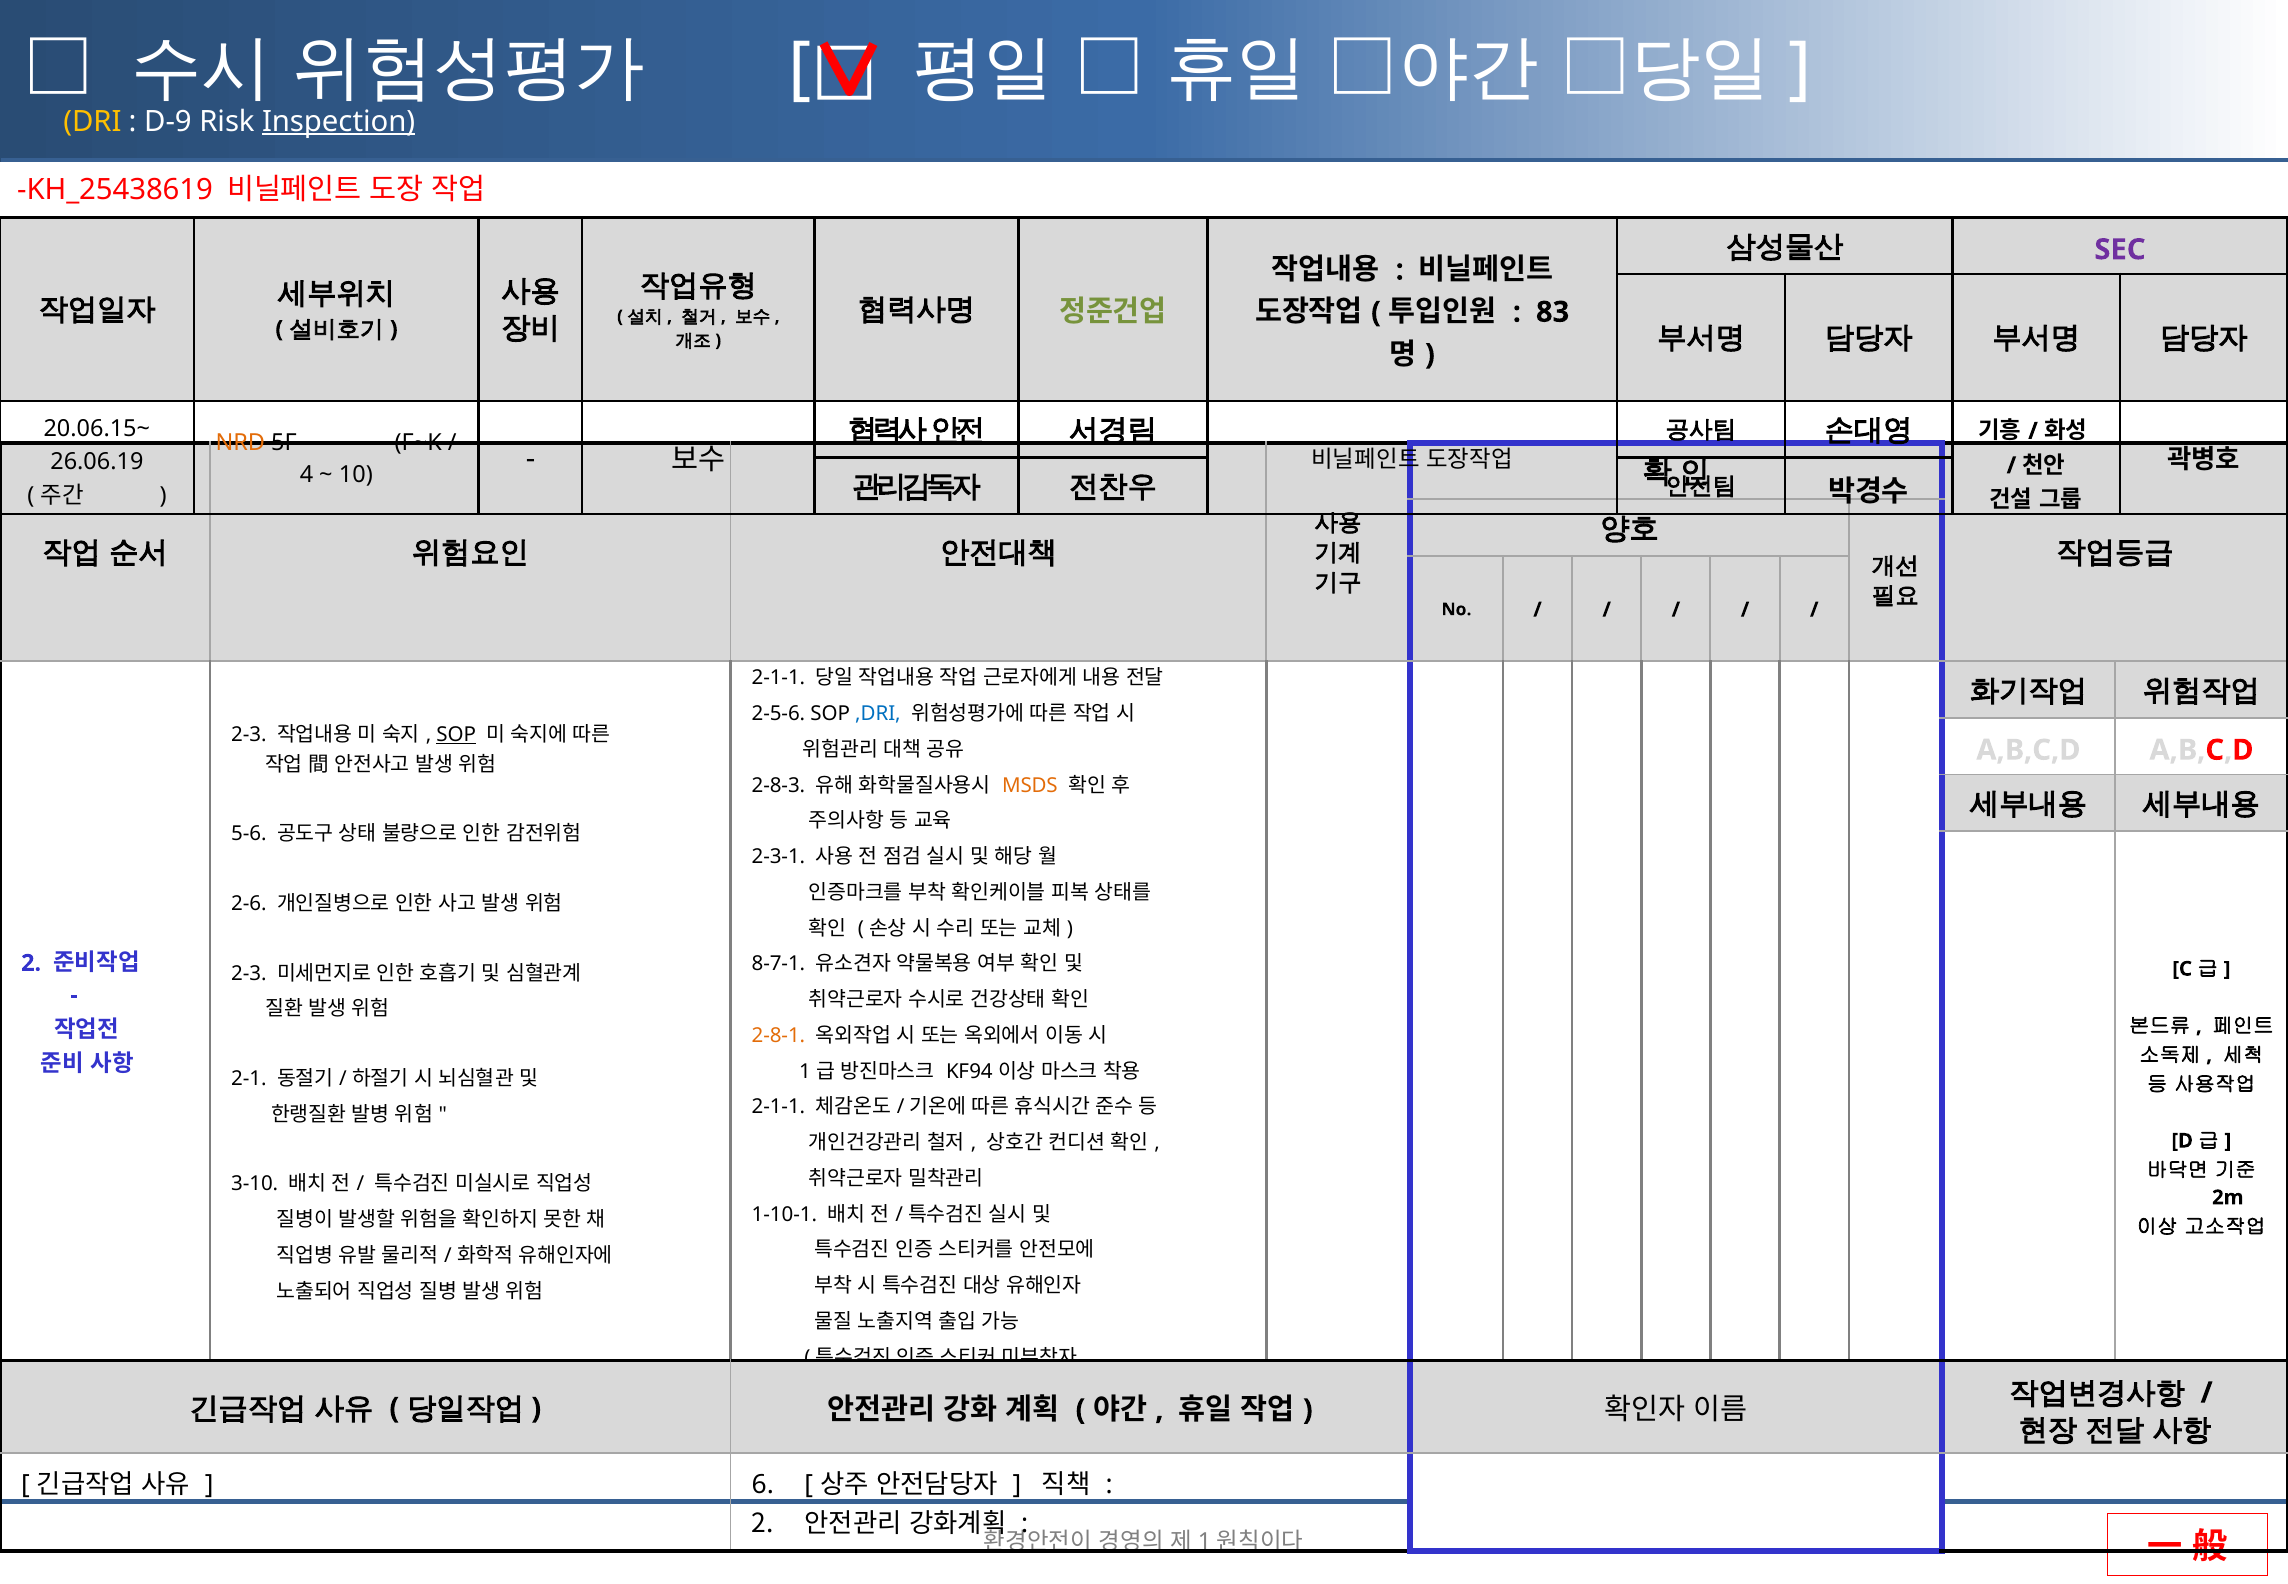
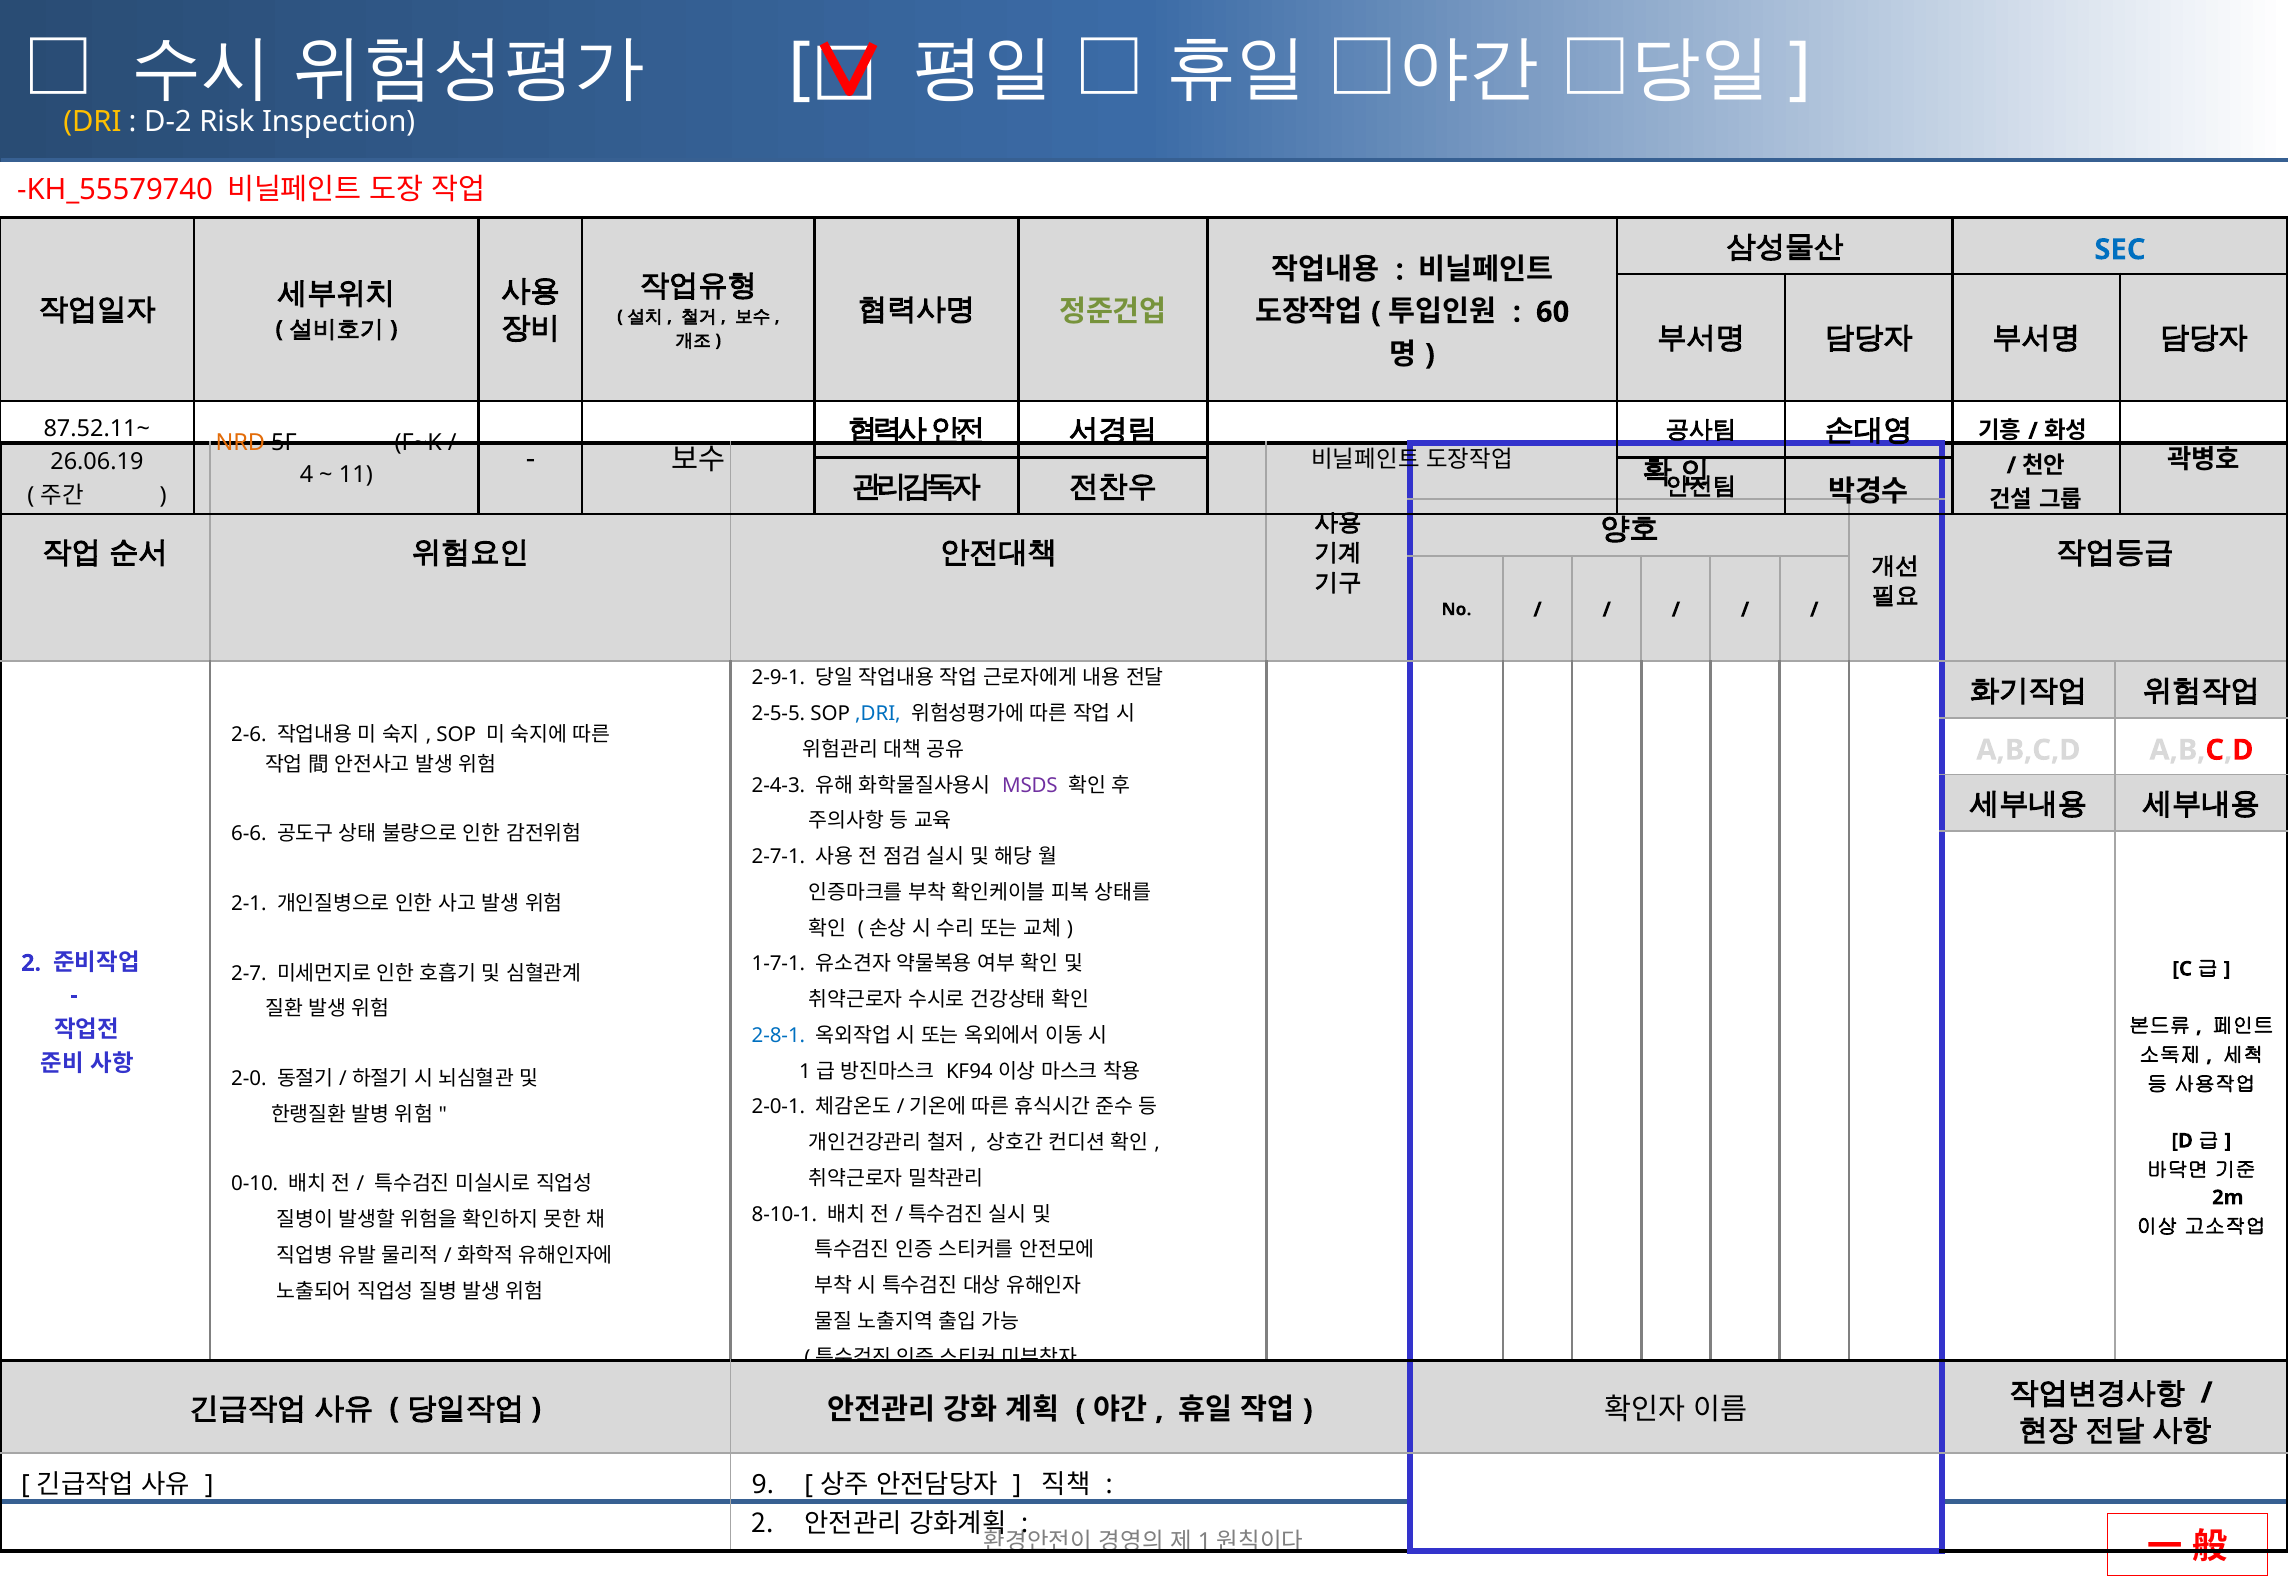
D-9: D-9 -> D-2
Inspection underline: present -> none
KH_25438619: KH_25438619 -> KH_55579740
SEC colour: purple -> blue
83: 83 -> 60
20.06.15~: 20.06.15~ -> 87.52.11~
10: 10 -> 11
2-1-1 at (778, 678): 2-1-1 -> 2-9-1
2-5-6: 2-5-6 -> 2-5-5
2-3 at (249, 735): 2-3 -> 2-6
SOP at (456, 735) underline: present -> none
2-8-3: 2-8-3 -> 2-4-3
MSDS colour: orange -> purple
5-6: 5-6 -> 6-6
2-3-1: 2-3-1 -> 2-7-1
2-6: 2-6 -> 2-1
8-7-1: 8-7-1 -> 1-7-1
2-3 at (249, 973): 2-3 -> 2-7
2-8-1 colour: orange -> blue
2-1: 2-1 -> 2-0
2-1-1 at (778, 1107): 2-1-1 -> 2-0-1
3-10: 3-10 -> 0-10
1-10-1: 1-10-1 -> 8-10-1
6: 6 -> 9
